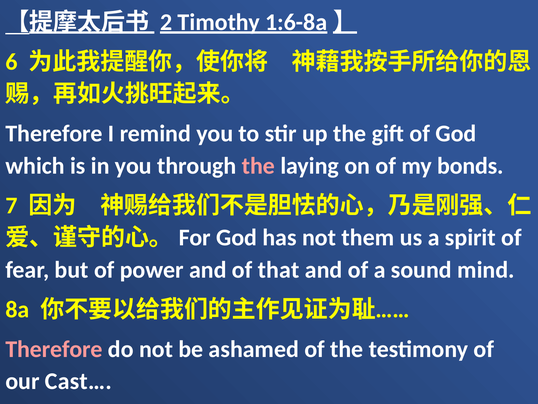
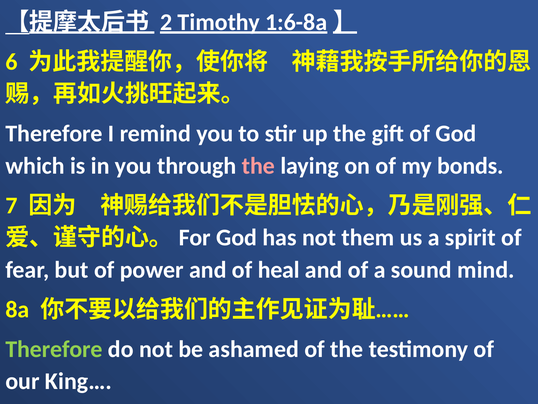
that: that -> heal
Therefore at (54, 349) colour: pink -> light green
Cast…: Cast… -> King…
